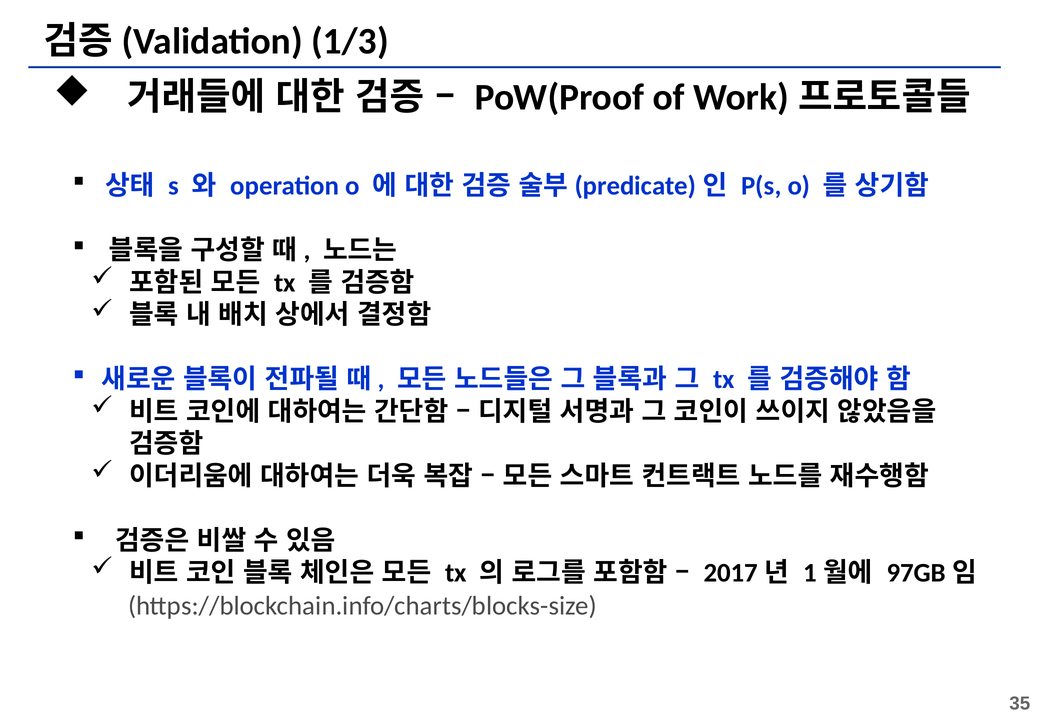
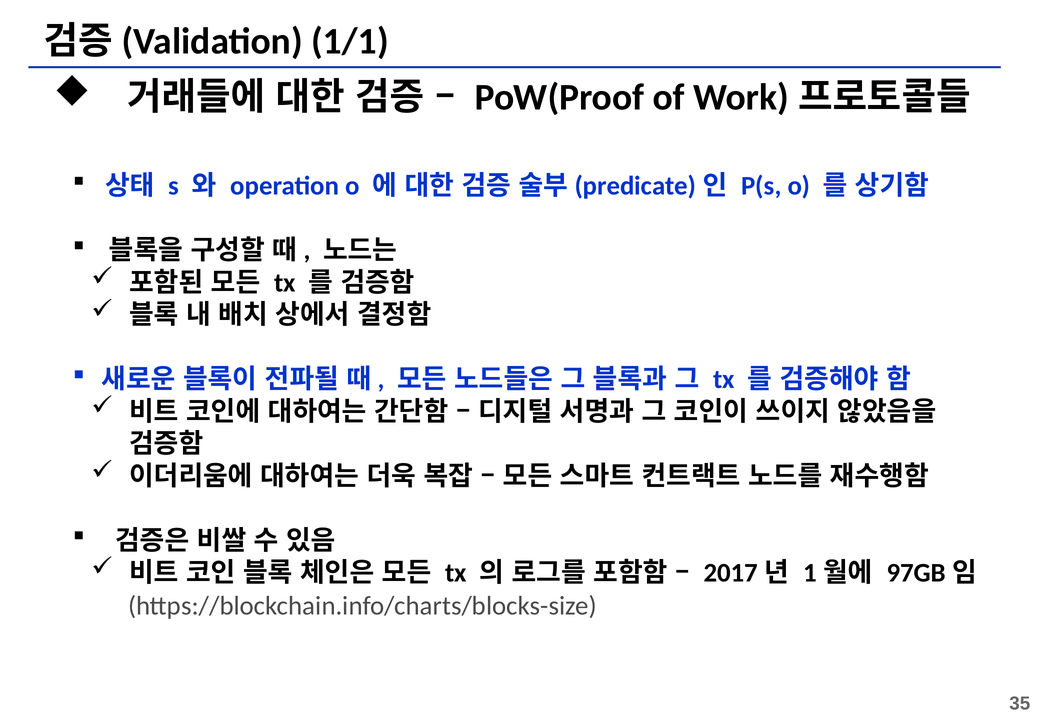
1/3: 1/3 -> 1/1
